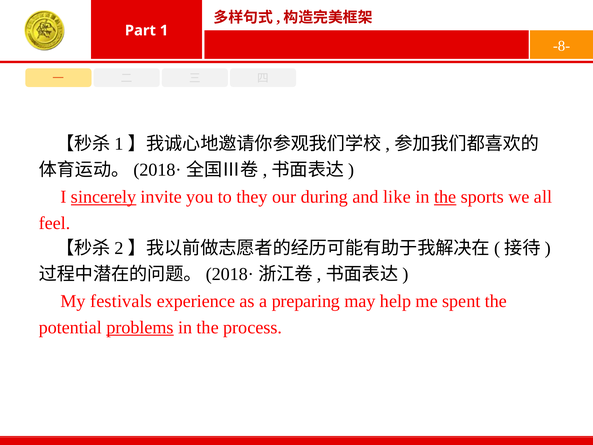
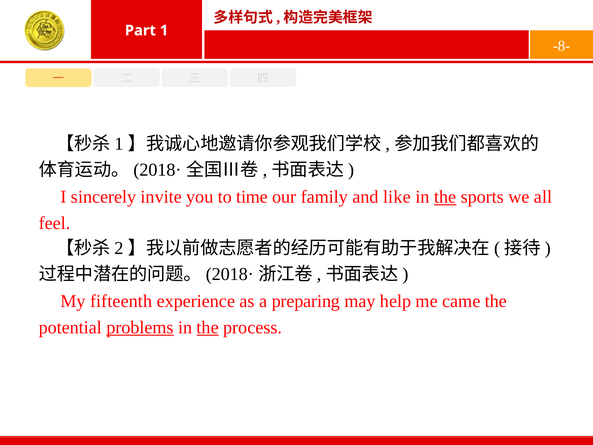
sincerely underline: present -> none
they: they -> time
during: during -> family
festivals: festivals -> fifteenth
spent: spent -> came
the at (208, 327) underline: none -> present
